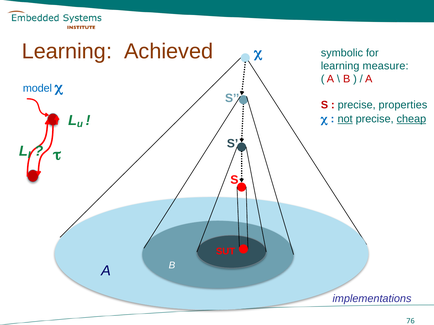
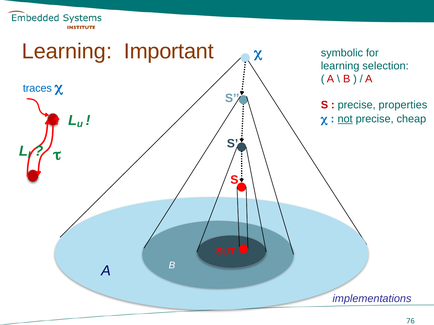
Achieved: Achieved -> Important
measure: measure -> selection
model: model -> traces
cheap underline: present -> none
